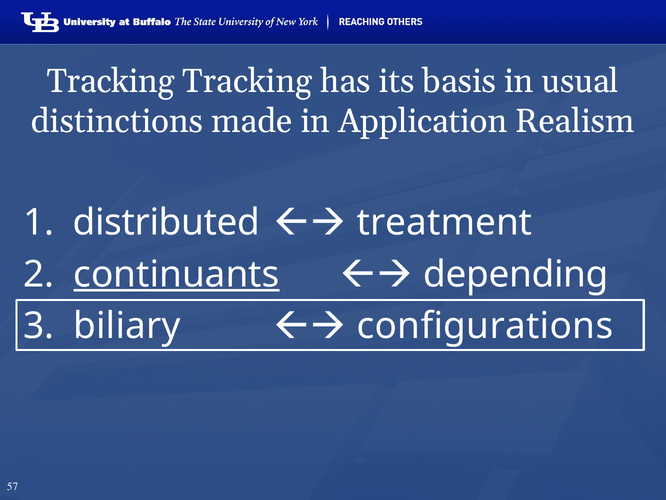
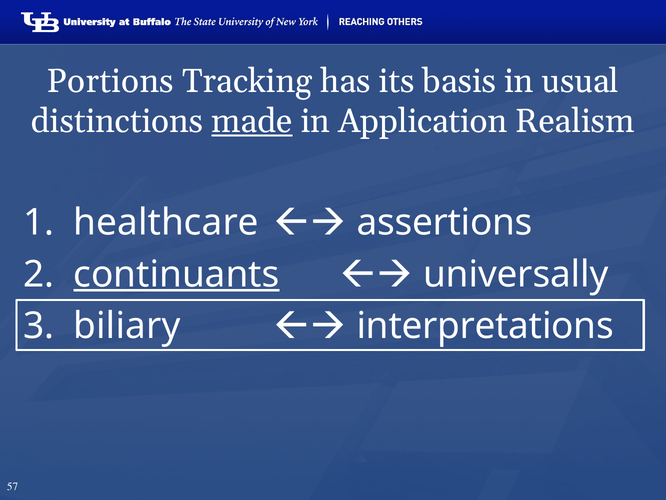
Tracking at (111, 81): Tracking -> Portions
made underline: none -> present
distributed: distributed -> healthcare
treatment: treatment -> assertions
depending: depending -> universally
configurations: configurations -> interpretations
